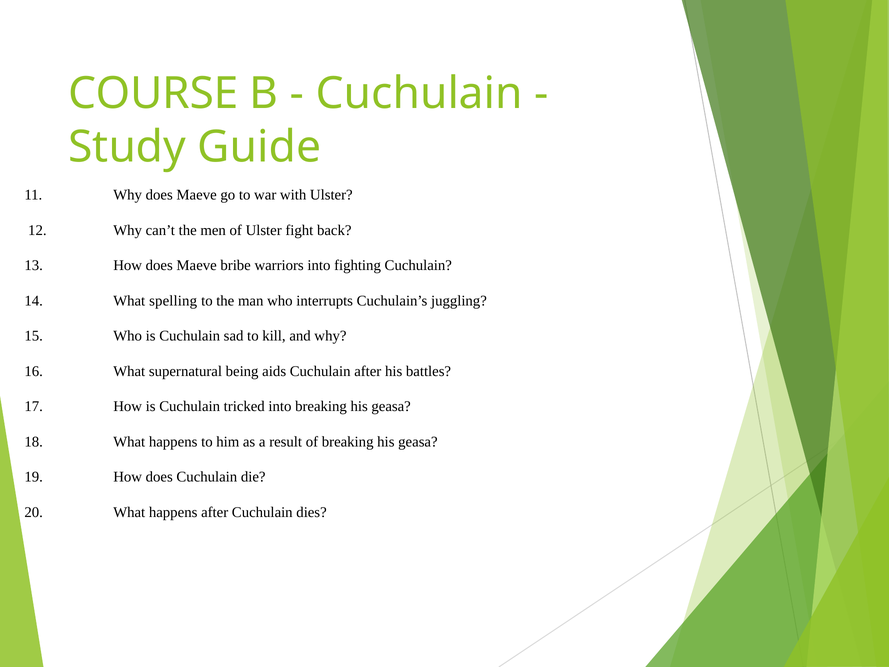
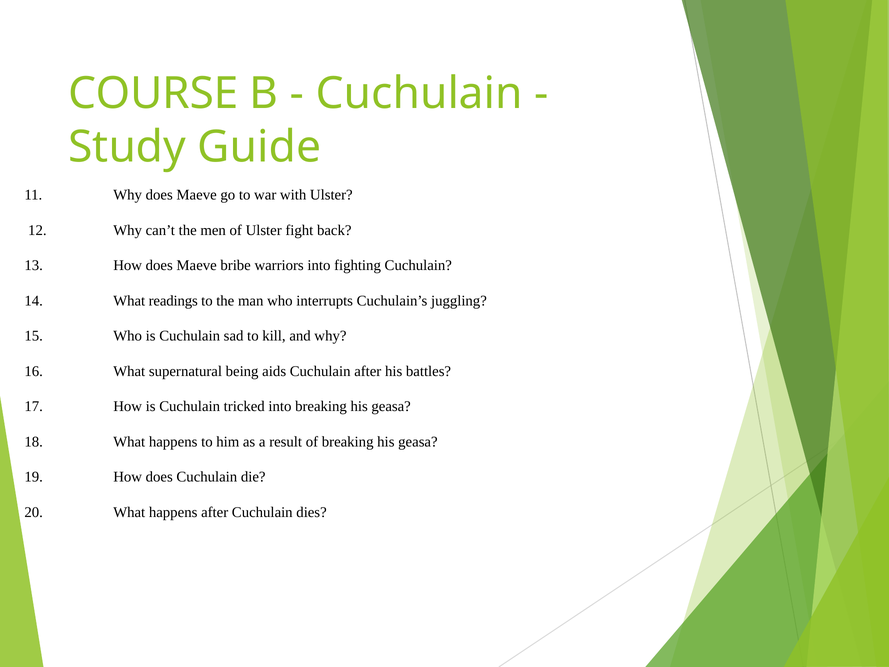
spelling: spelling -> readings
